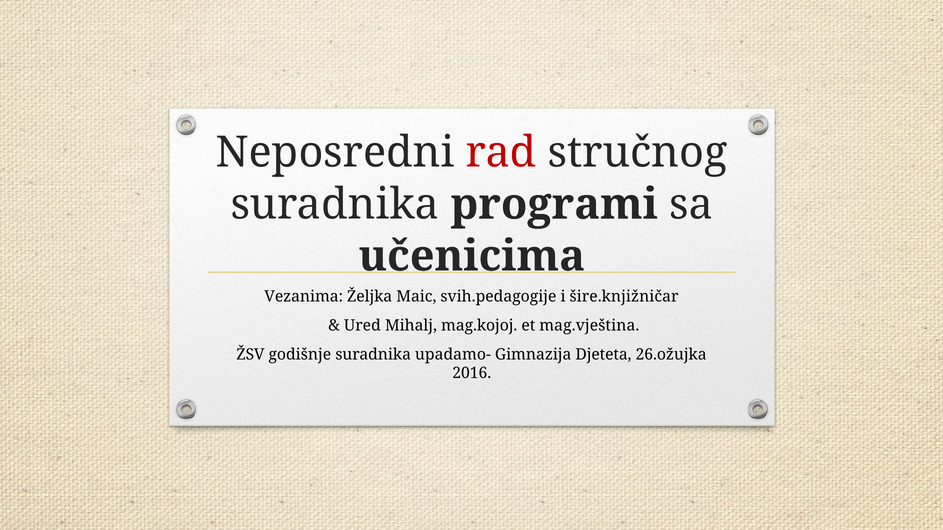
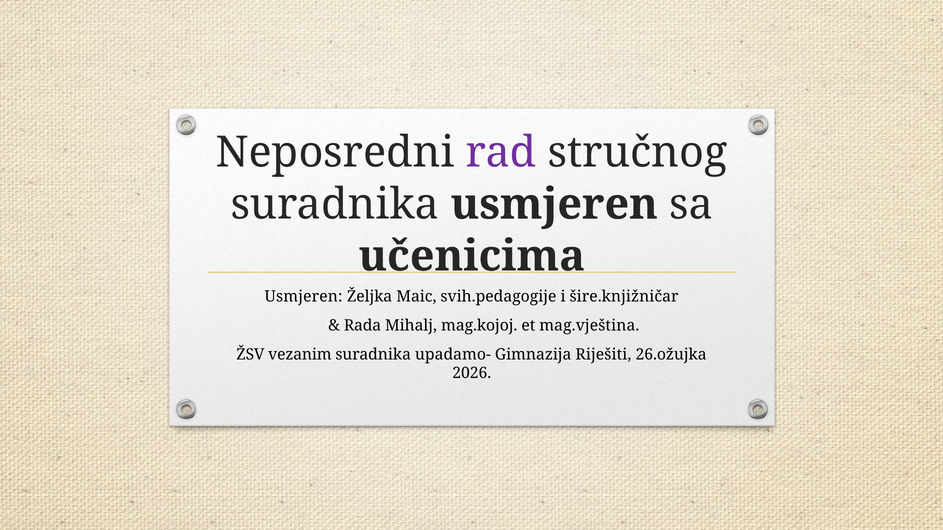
rad colour: red -> purple
suradnika programi: programi -> usmjeren
Vezanima at (304, 297): Vezanima -> Usmjeren
Ured: Ured -> Rada
godišnje: godišnje -> vezanim
Djeteta: Djeteta -> Riješiti
2016: 2016 -> 2026
